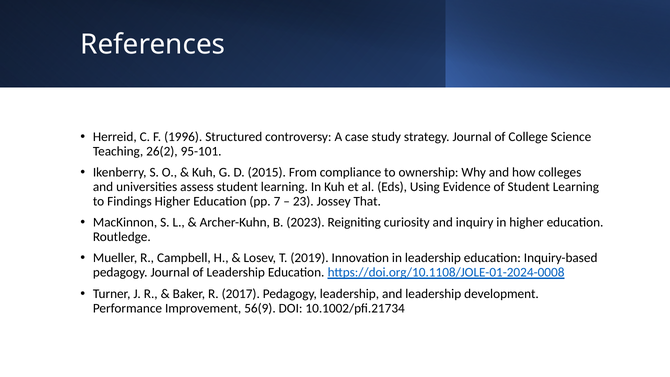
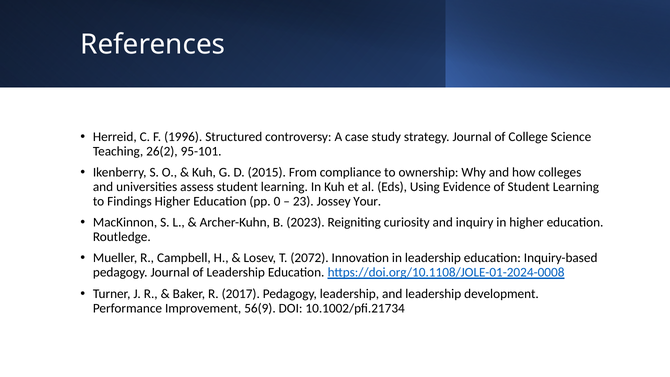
7: 7 -> 0
That: That -> Your
2019: 2019 -> 2072
